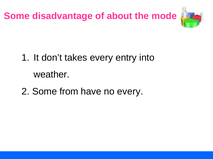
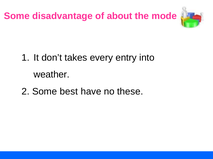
from: from -> best
no every: every -> these
